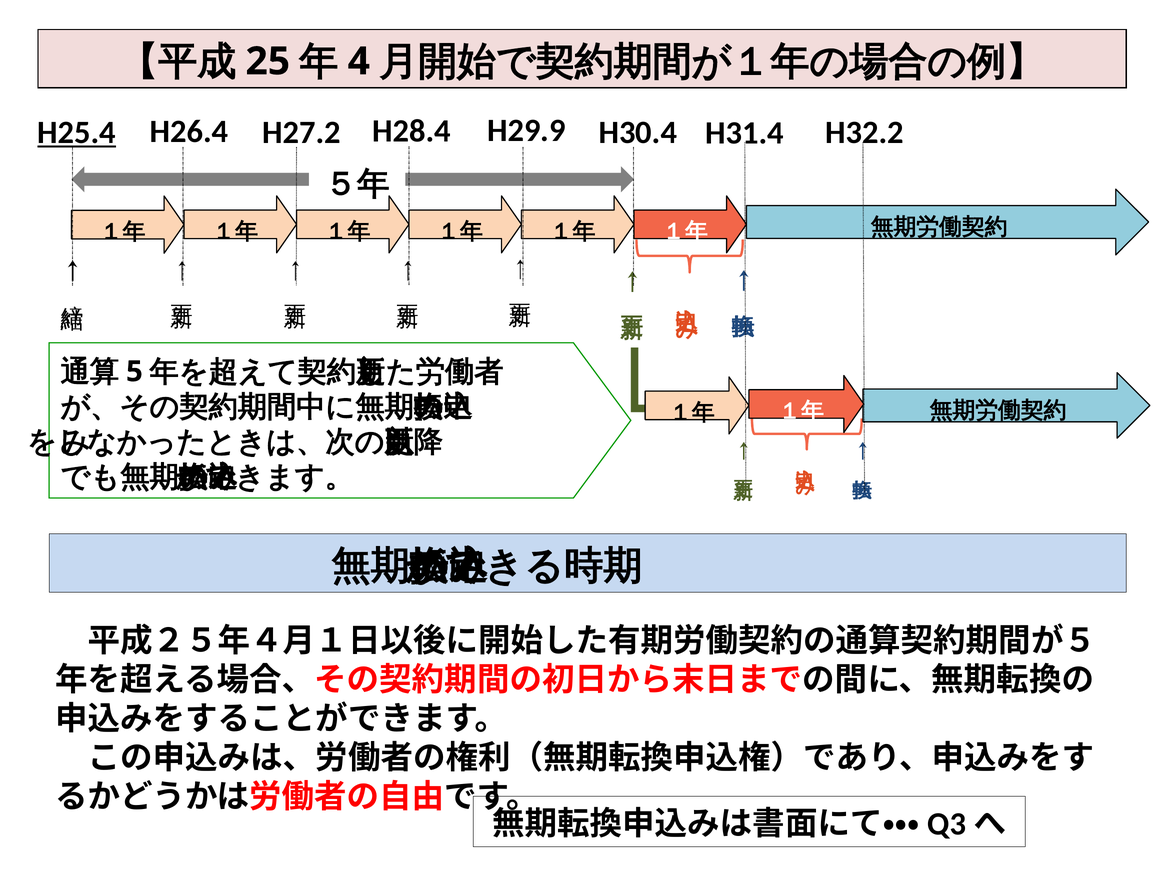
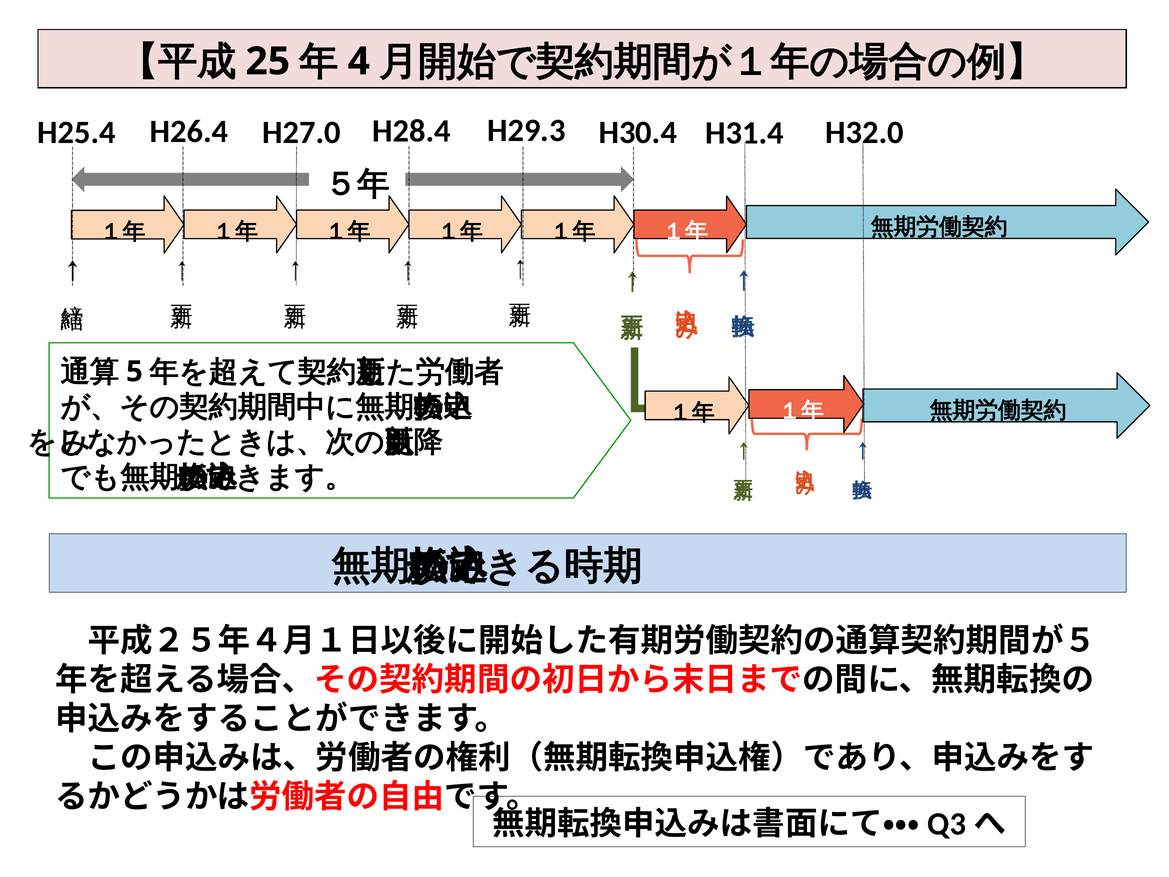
H25.4 underline: present -> none
H27.2: H27.2 -> H27.0
H29.9: H29.9 -> H29.3
H32.2: H32.2 -> H32.0
